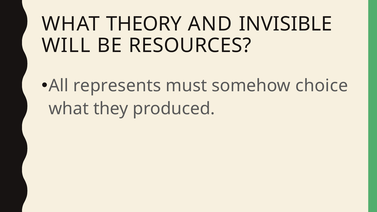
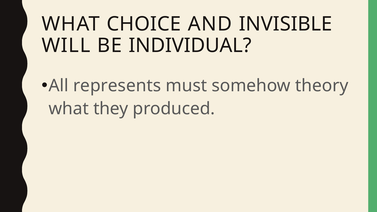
THEORY: THEORY -> CHOICE
RESOURCES: RESOURCES -> INDIVIDUAL
choice: choice -> theory
